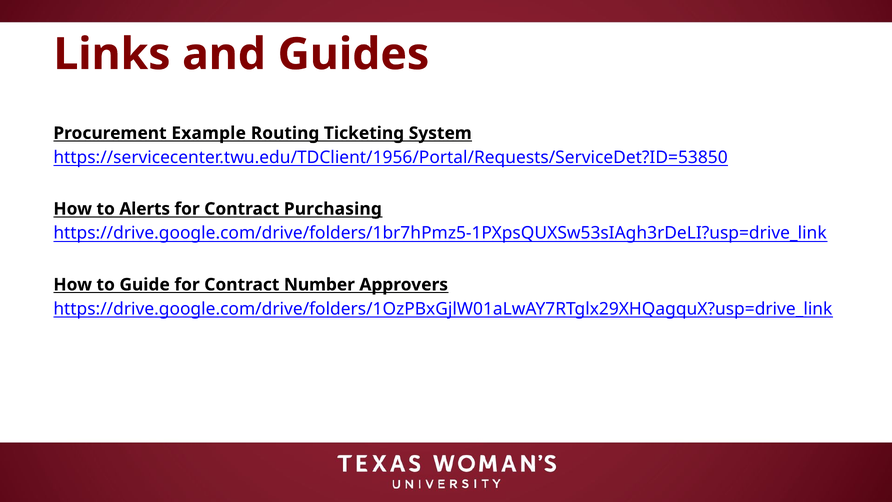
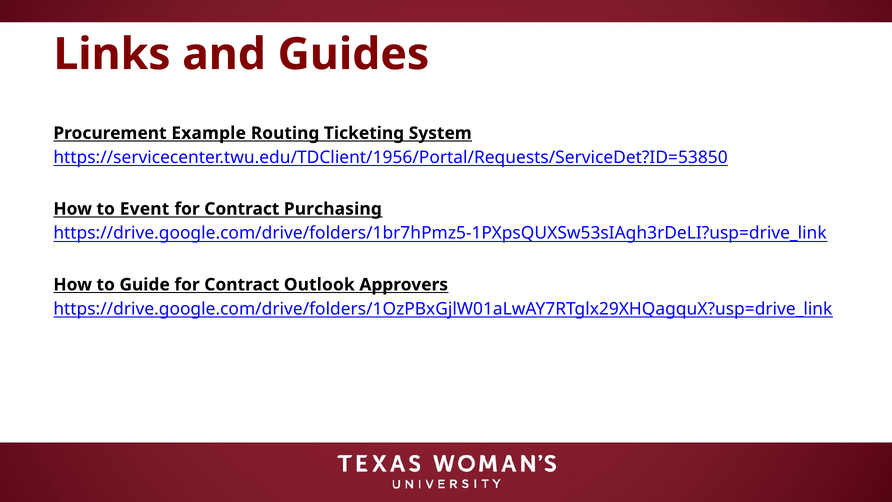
Alerts: Alerts -> Event
Number: Number -> Outlook
